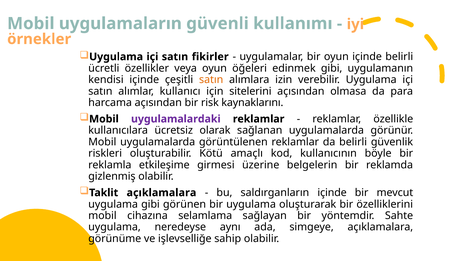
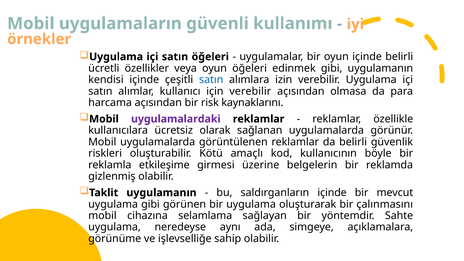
satın fikirler: fikirler -> öğeleri
satın at (211, 80) colour: orange -> blue
için sitelerini: sitelerini -> verebilir
Taklit açıklamalara: açıklamalara -> uygulamanın
özelliklerini: özelliklerini -> çalınmasını
